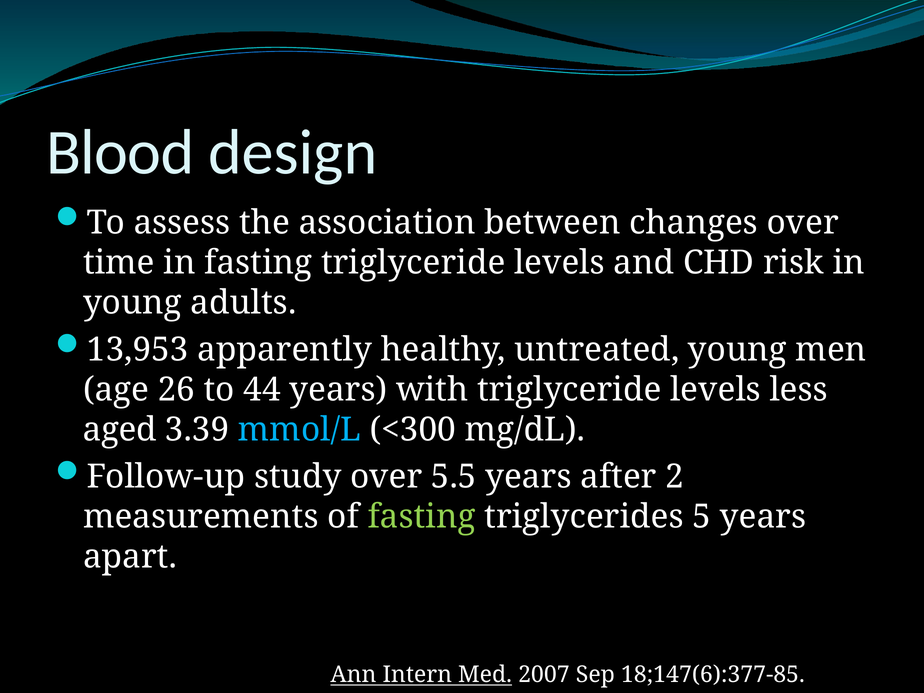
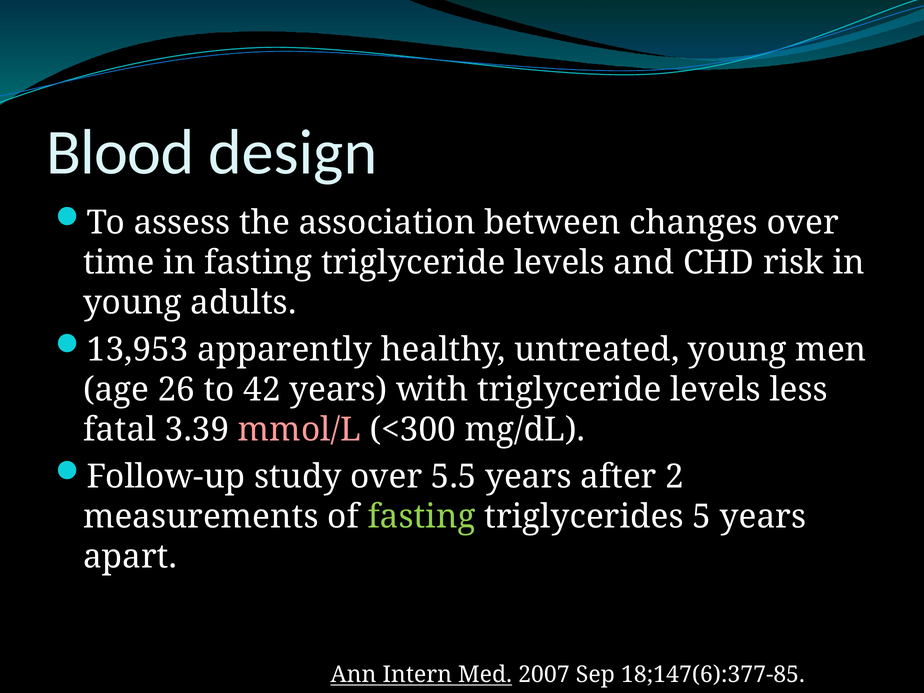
44: 44 -> 42
aged: aged -> fatal
mmol/L colour: light blue -> pink
